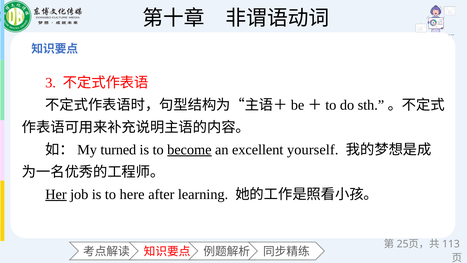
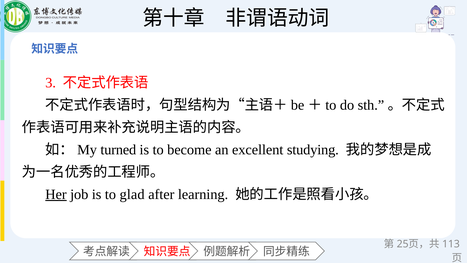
become underline: present -> none
yourself: yourself -> studying
here: here -> glad
